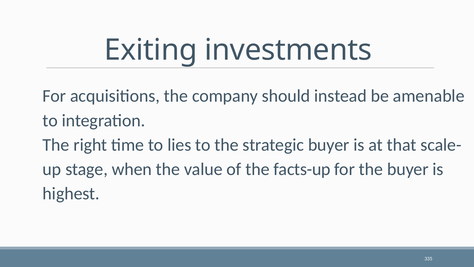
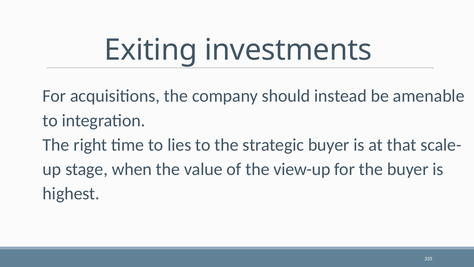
facts-up: facts-up -> view-up
